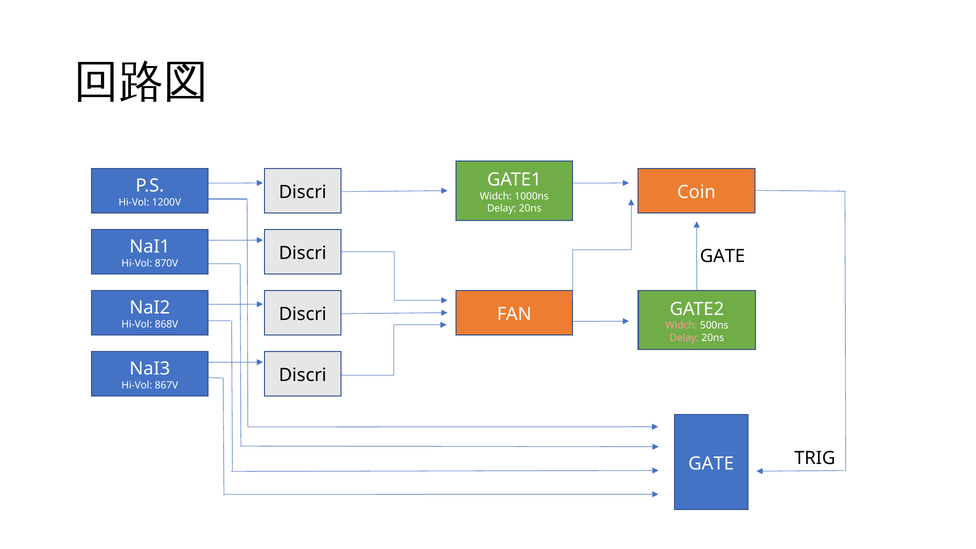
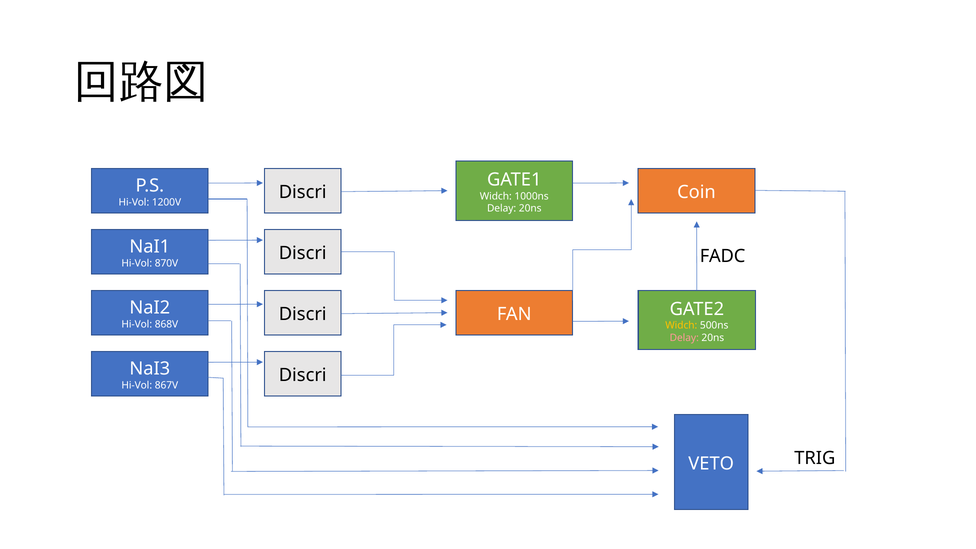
GATE at (722, 256): GATE -> FADC
Widch at (681, 326) colour: pink -> yellow
GATE at (711, 463): GATE -> VETO
